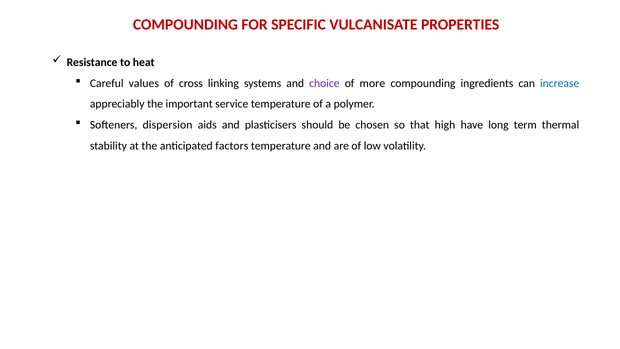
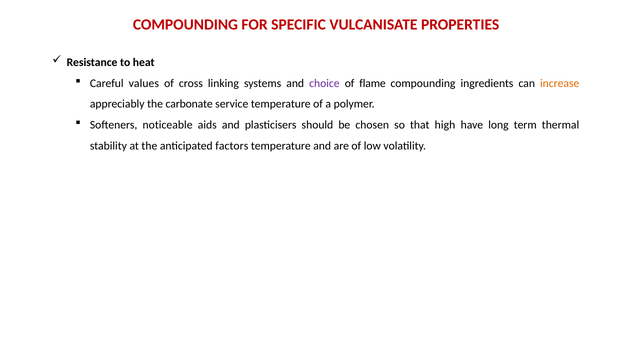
more: more -> flame
increase colour: blue -> orange
important: important -> carbonate
dispersion: dispersion -> noticeable
